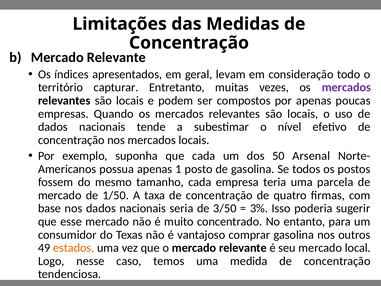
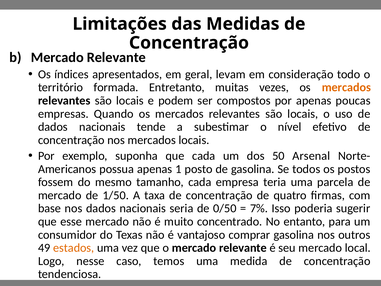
capturar: capturar -> formada
mercados at (346, 87) colour: purple -> orange
3/50: 3/50 -> 0/50
3%: 3% -> 7%
